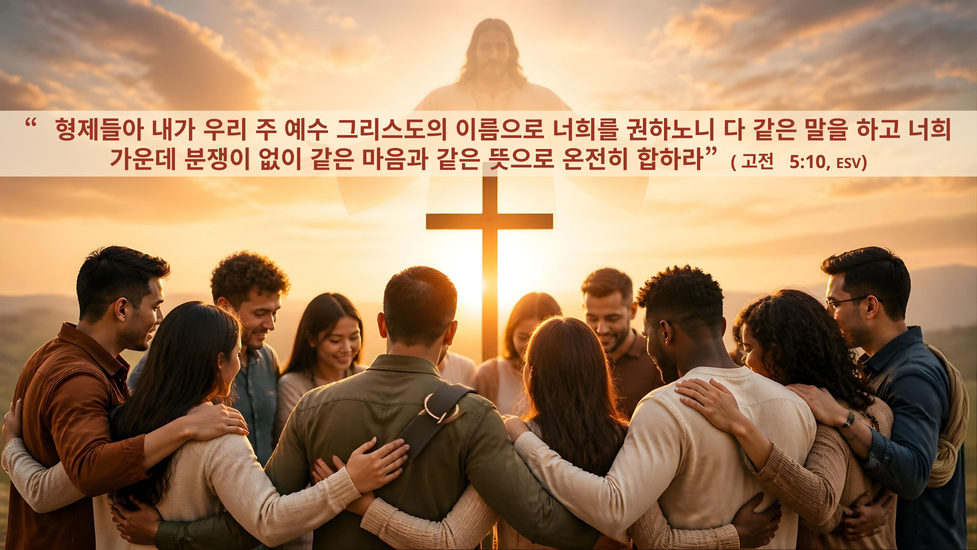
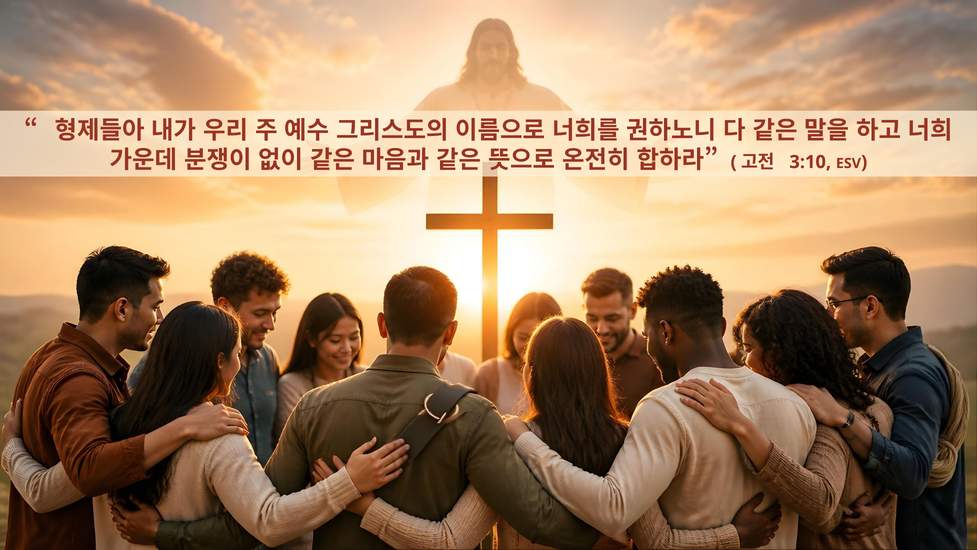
5:10: 5:10 -> 3:10
